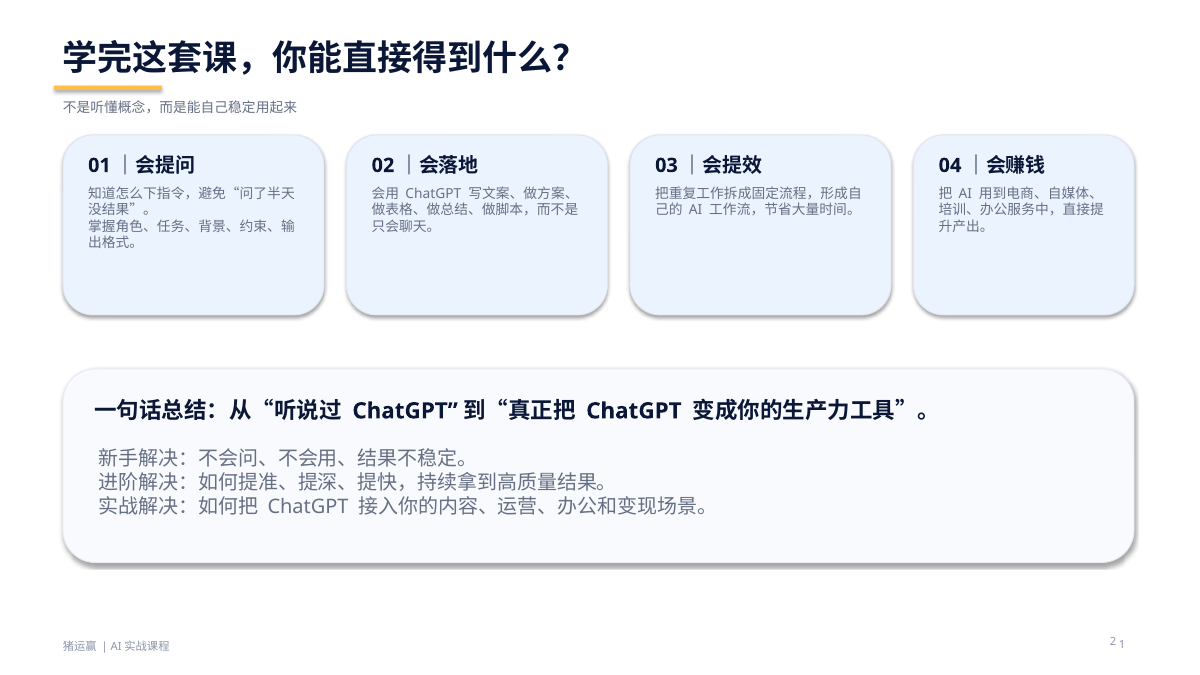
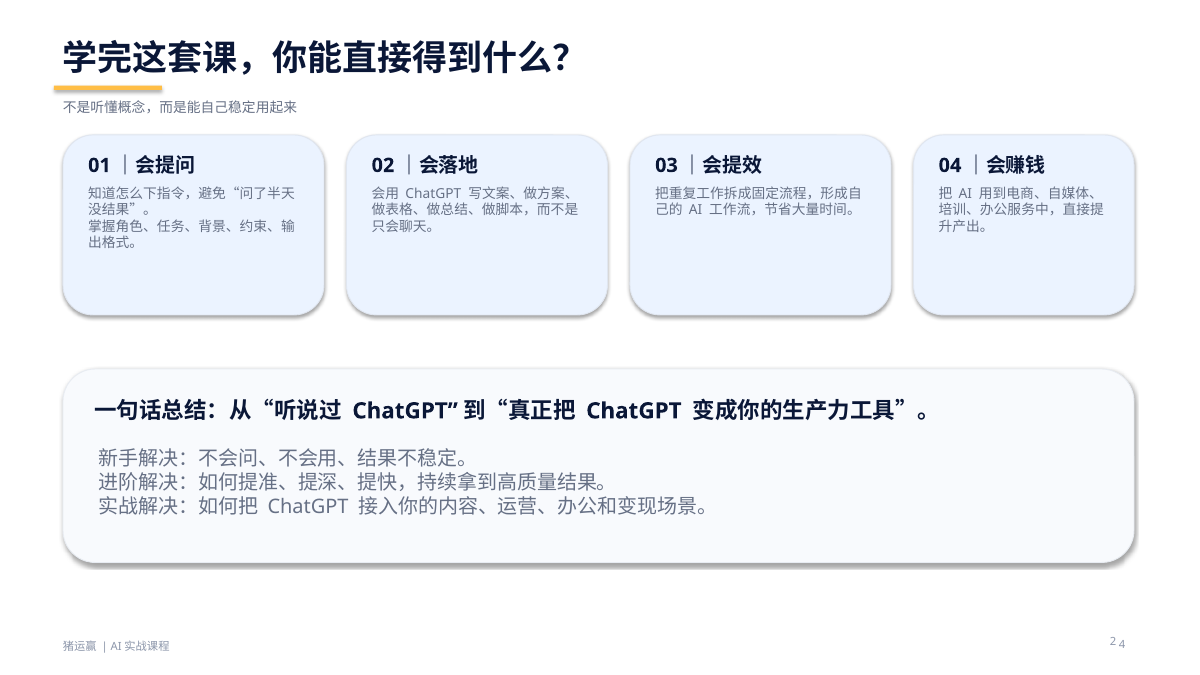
1: 1 -> 4
